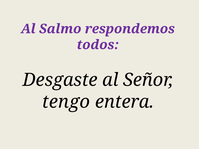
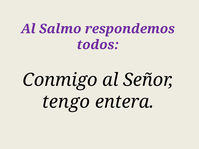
Desgaste: Desgaste -> Conmigo
